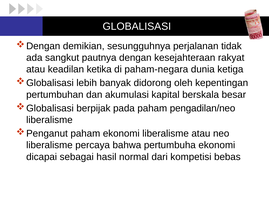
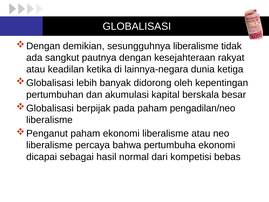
sesungguhnya perjalanan: perjalanan -> liberalisme
paham-negara: paham-negara -> lainnya-negara
